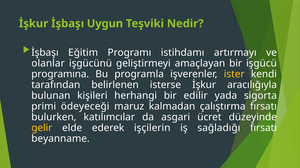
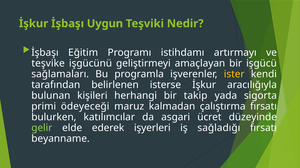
olanlar: olanlar -> teşvike
programına: programına -> sağlamaları
edilir: edilir -> takip
gelir colour: yellow -> light green
işçilerin: işçilerin -> işyerleri
